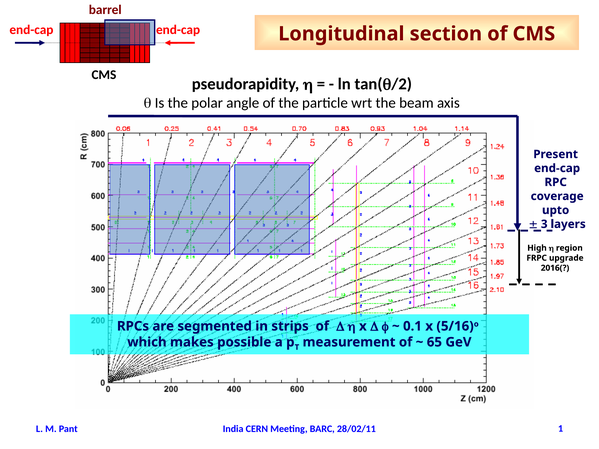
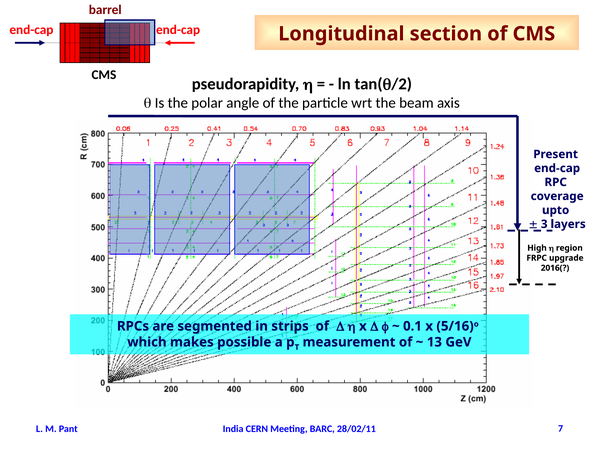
65: 65 -> 13
1: 1 -> 7
